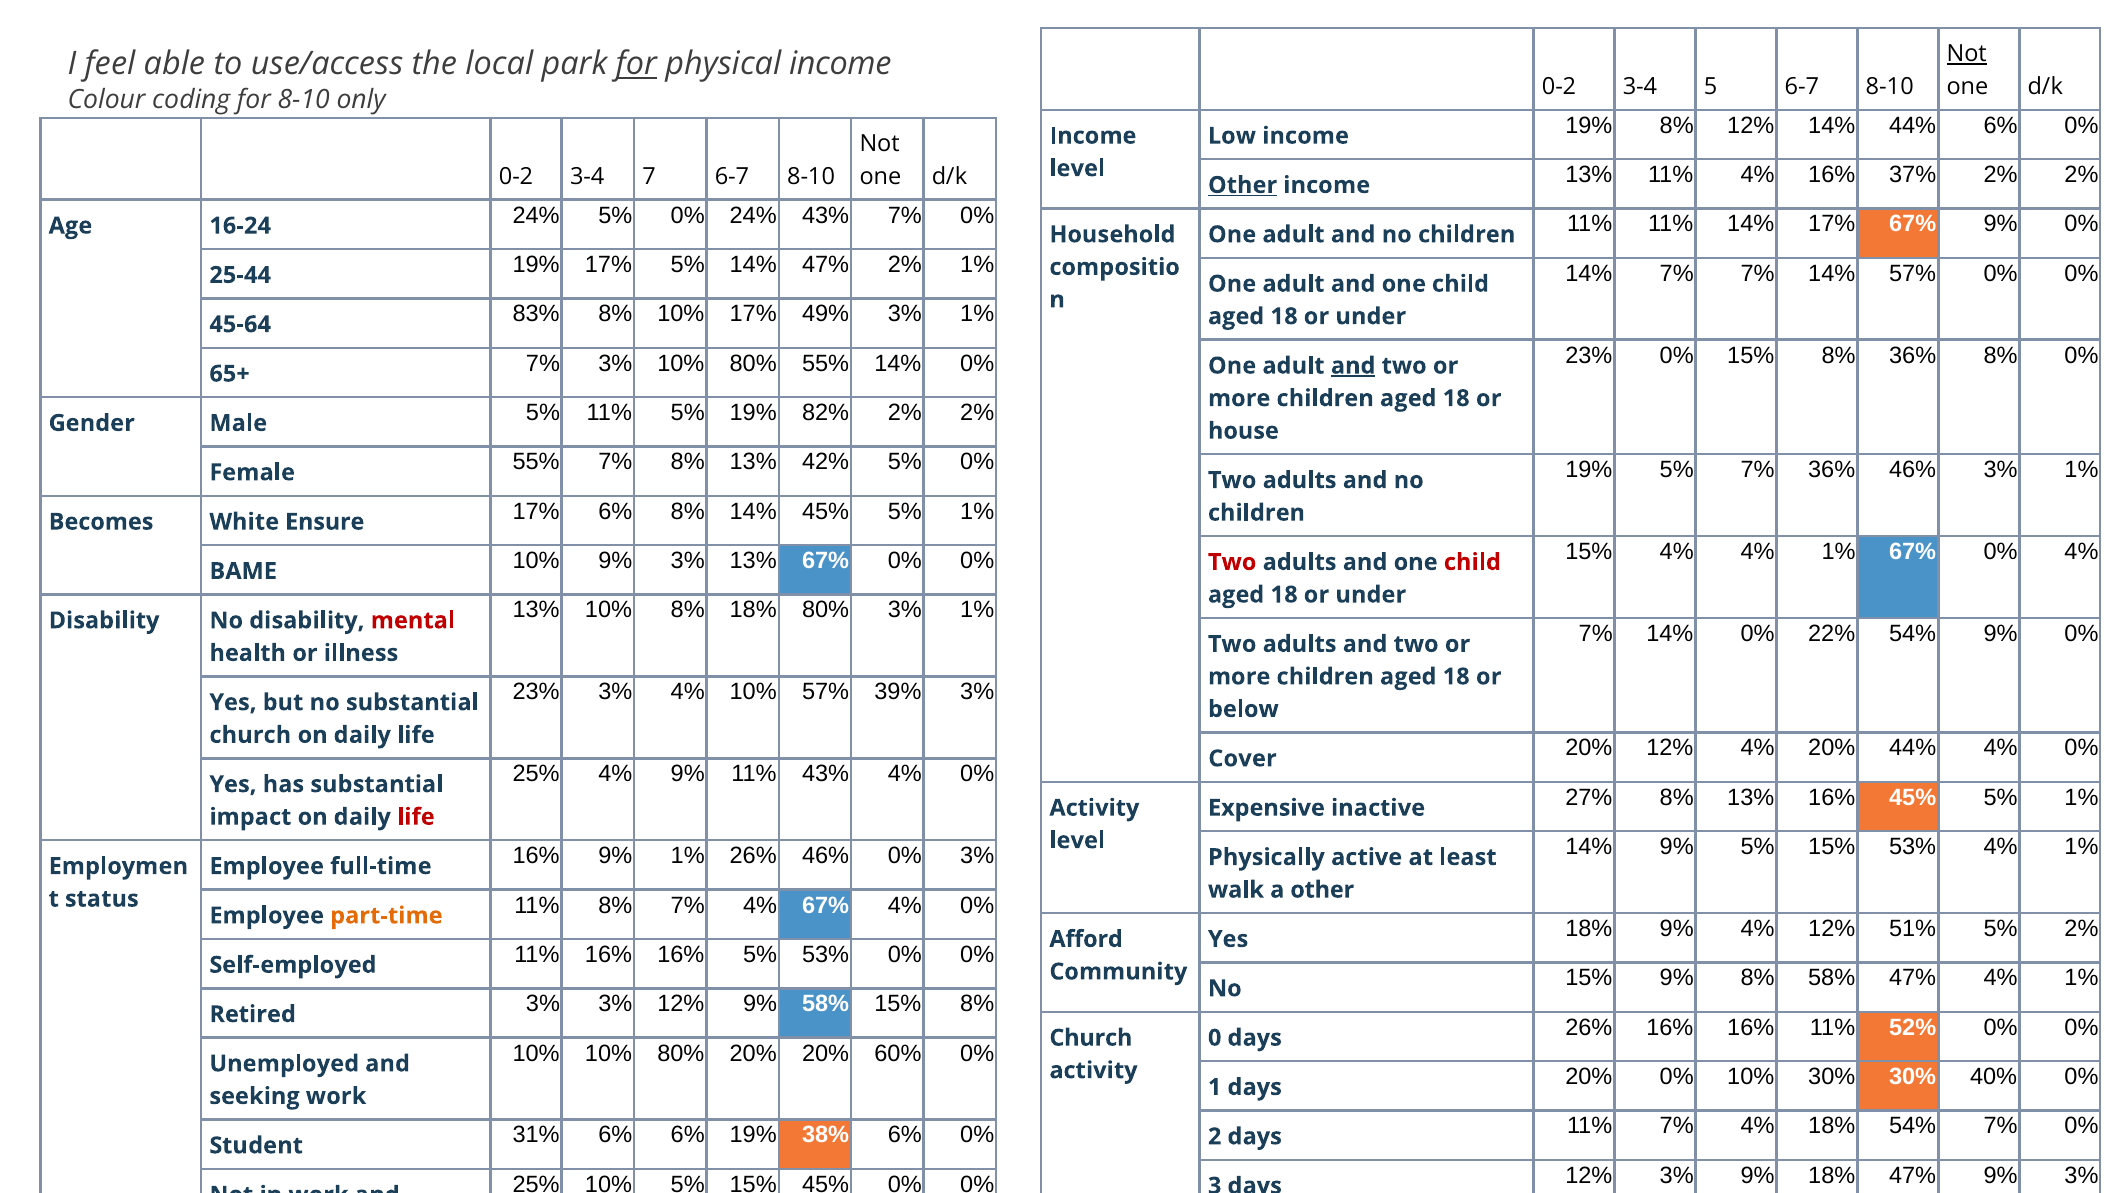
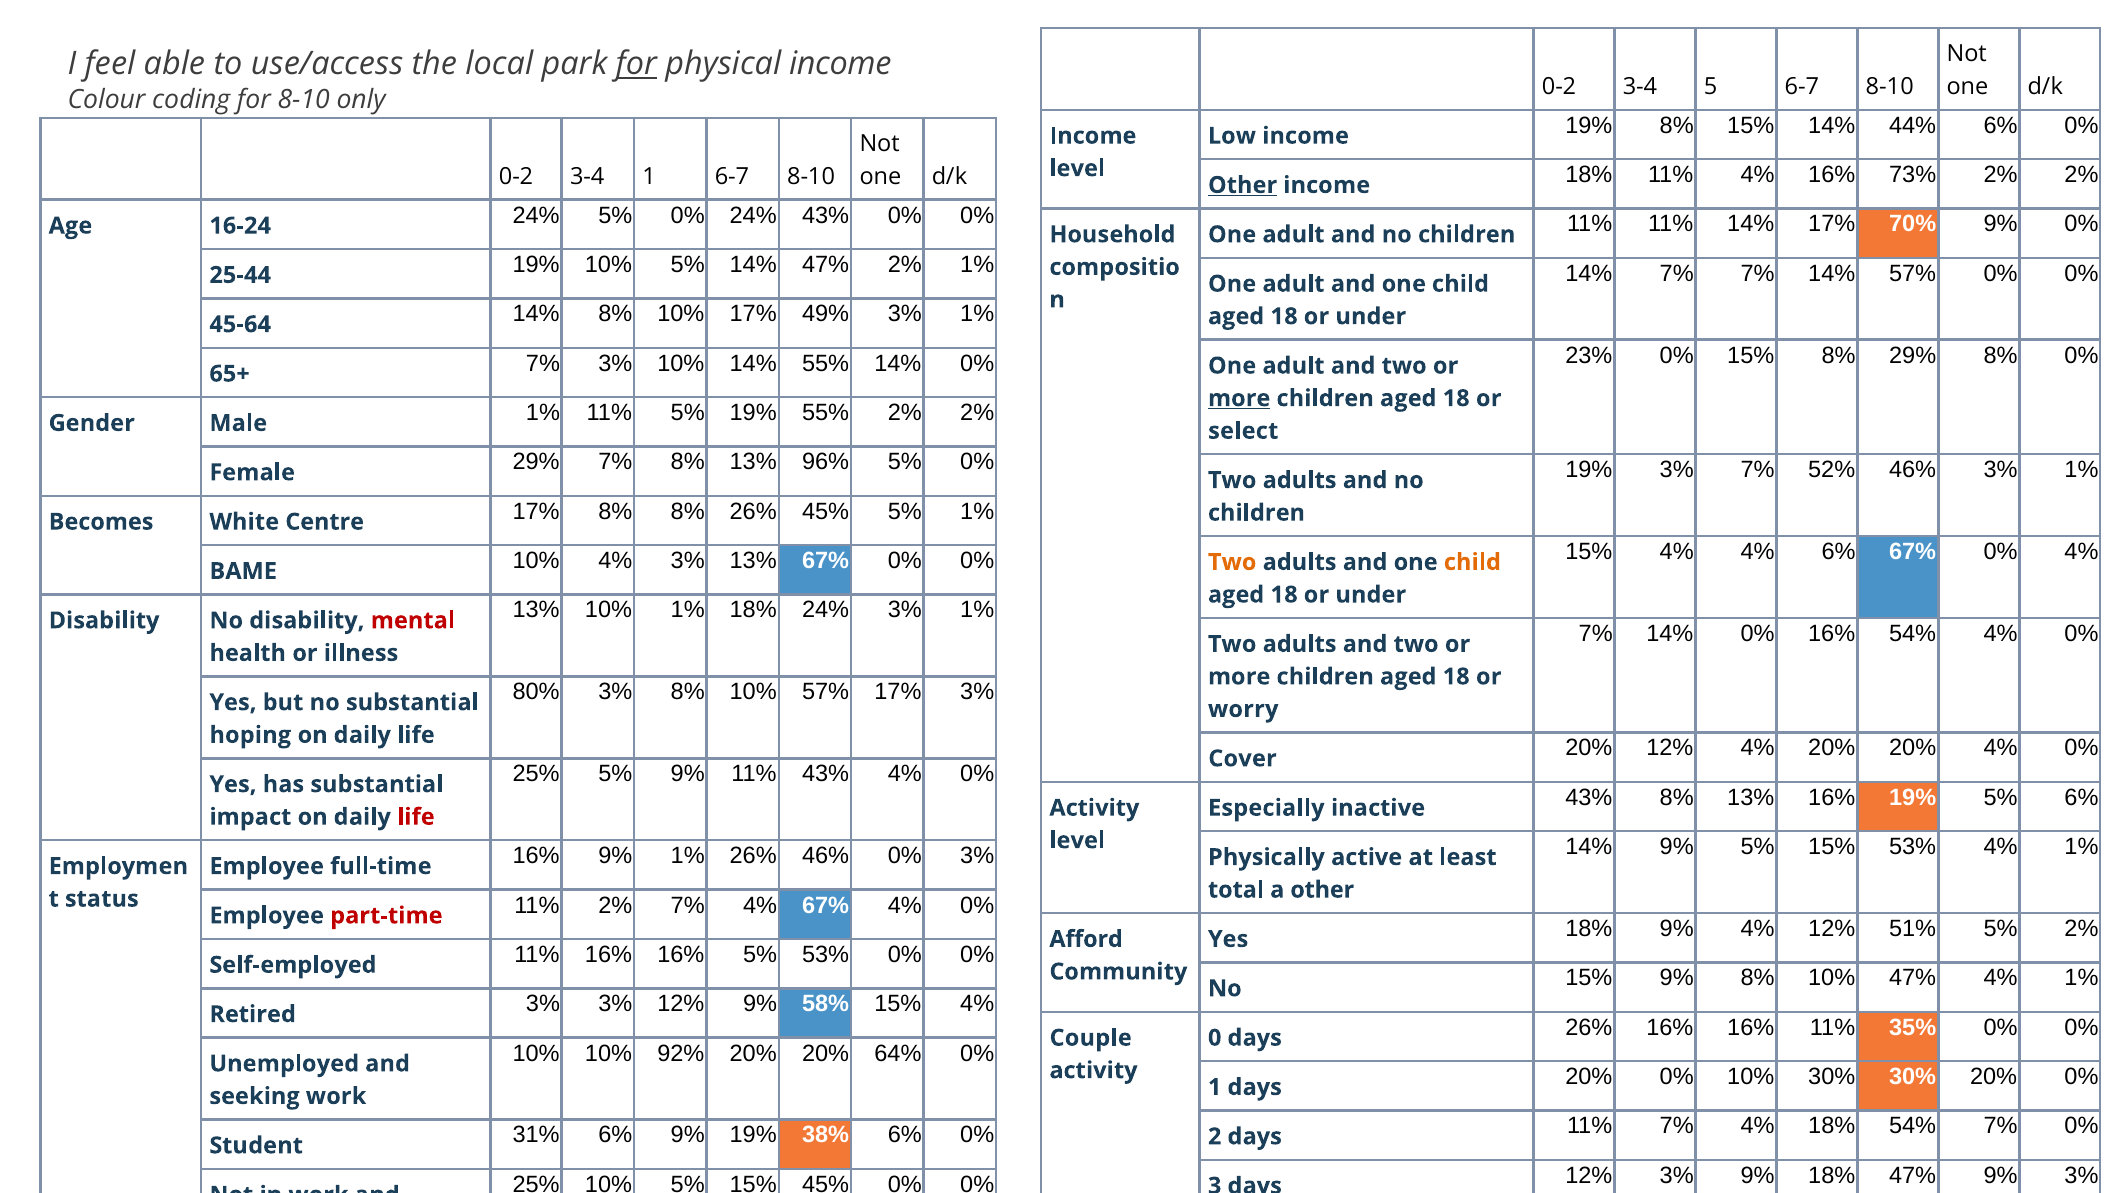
Not at (1967, 54) underline: present -> none
8% 12%: 12% -> 15%
3-4 7: 7 -> 1
income 13%: 13% -> 18%
16% 37%: 37% -> 73%
43% 7%: 7% -> 0%
17% 67%: 67% -> 70%
19% 17%: 17% -> 10%
45-64 83%: 83% -> 14%
8% 36%: 36% -> 29%
and at (1353, 366) underline: present -> none
3% 10% 80%: 80% -> 14%
more at (1239, 398) underline: none -> present
Male 5%: 5% -> 1%
19% 82%: 82% -> 55%
house: house -> select
19% 5%: 5% -> 3%
7% 36%: 36% -> 52%
Female 55%: 55% -> 29%
42%: 42% -> 96%
Ensure: Ensure -> Centre
17% 6%: 6% -> 8%
8% 14%: 14% -> 26%
4% 4% 1%: 1% -> 6%
Two at (1232, 562) colour: red -> orange
child at (1472, 562) colour: red -> orange
10% 9%: 9% -> 4%
10% 8%: 8% -> 1%
18% 80%: 80% -> 24%
14% 0% 22%: 22% -> 16%
54% 9%: 9% -> 4%
23% at (536, 692): 23% -> 80%
3% 4%: 4% -> 8%
57% 39%: 39% -> 17%
below: below -> worry
church at (250, 735): church -> hoping
4% 20% 44%: 44% -> 20%
25% 4%: 4% -> 5%
Expensive: Expensive -> Especially
inactive 27%: 27% -> 43%
16% 45%: 45% -> 19%
1% at (2082, 797): 1% -> 6%
walk: walk -> total
part-time colour: orange -> red
11% 8%: 8% -> 2%
9% 8% 58%: 58% -> 10%
58% 15% 8%: 8% -> 4%
Church at (1091, 1037): Church -> Couple
52%: 52% -> 35%
10% 10% 80%: 80% -> 92%
60%: 60% -> 64%
30% 40%: 40% -> 20%
6% 6%: 6% -> 9%
